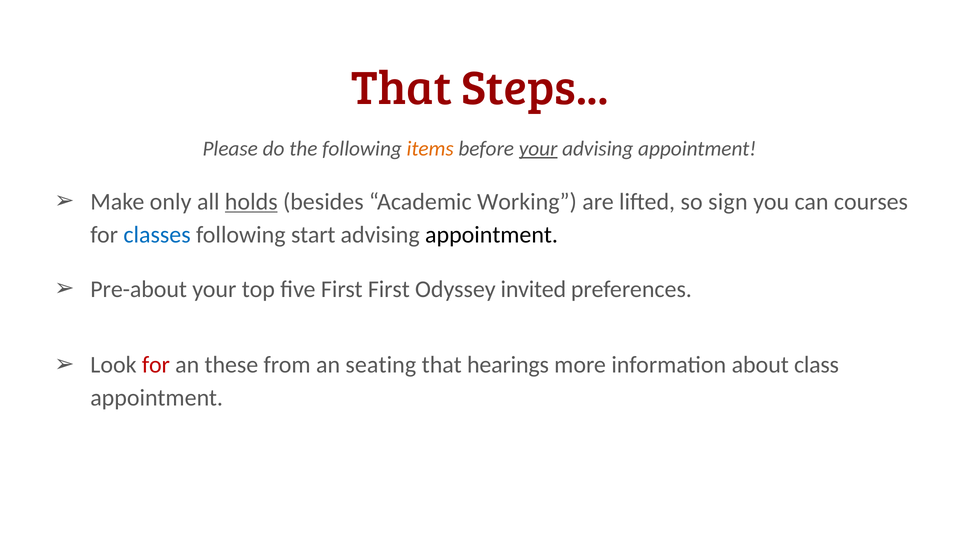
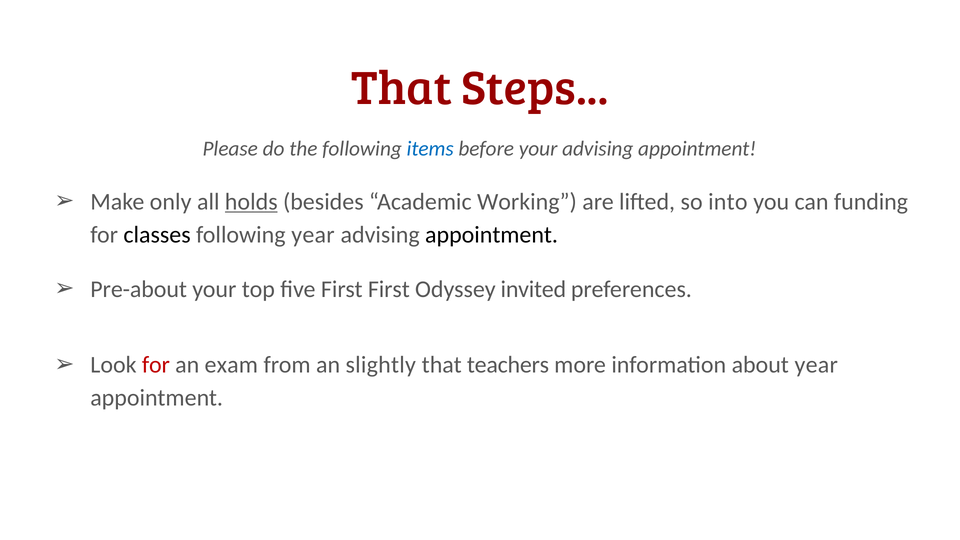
items colour: orange -> blue
your at (538, 149) underline: present -> none
sign: sign -> into
courses: courses -> funding
classes colour: blue -> black
following start: start -> year
these: these -> exam
seating: seating -> slightly
hearings: hearings -> teachers
about class: class -> year
